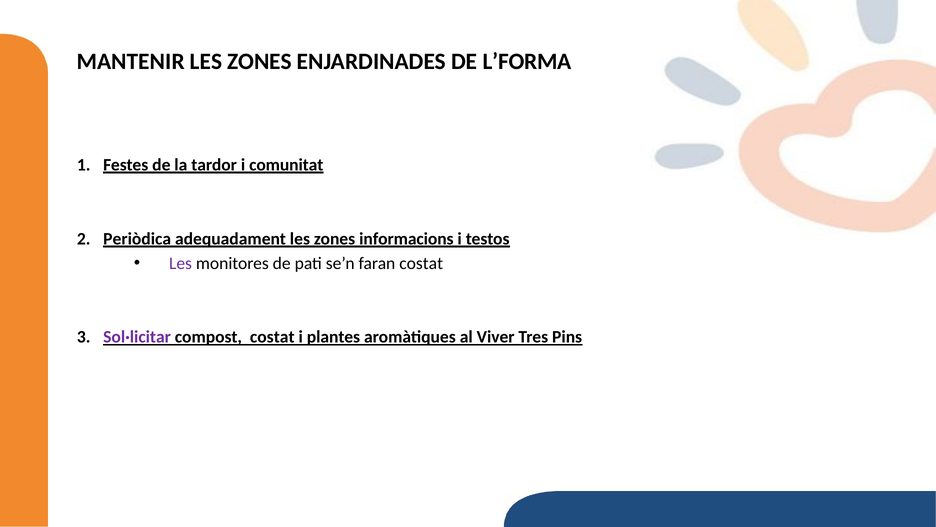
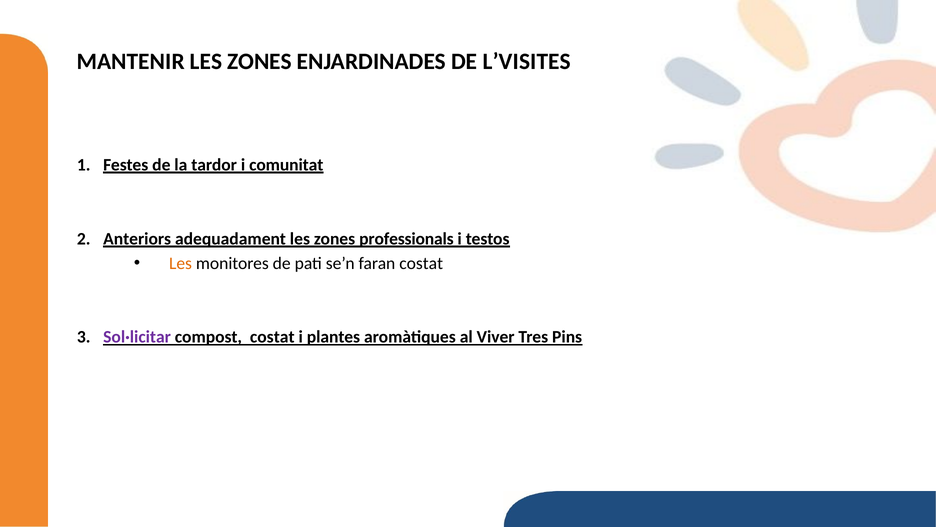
L’FORMA: L’FORMA -> L’VISITES
Periòdica: Periòdica -> Anteriors
informacions: informacions -> professionals
Les at (180, 263) colour: purple -> orange
